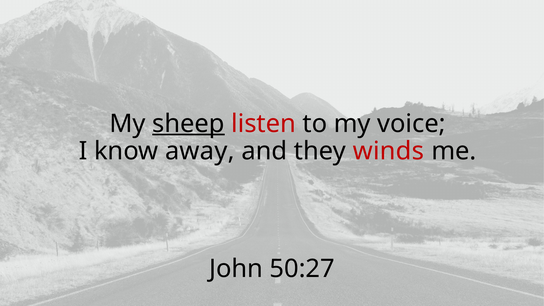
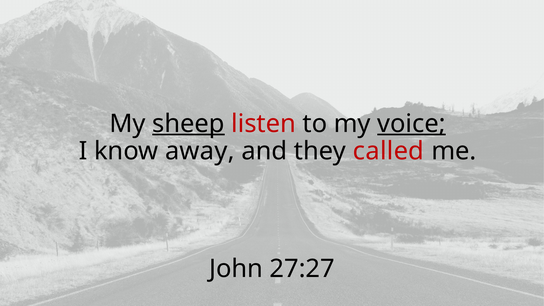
voice underline: none -> present
winds: winds -> called
50:27: 50:27 -> 27:27
